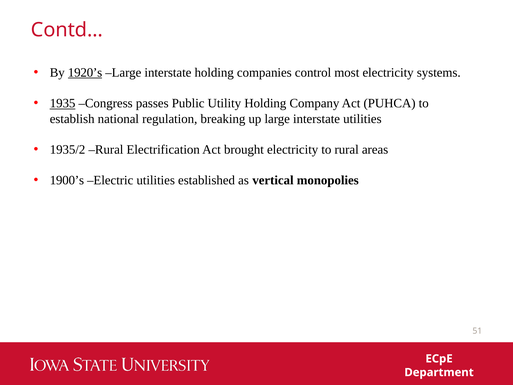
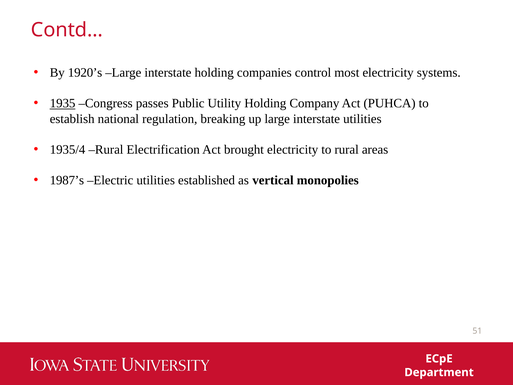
1920’s underline: present -> none
1935/2: 1935/2 -> 1935/4
1900’s: 1900’s -> 1987’s
